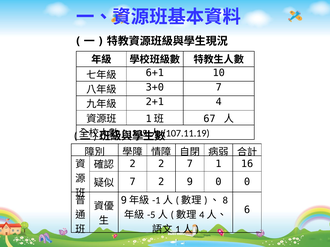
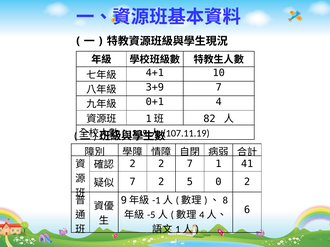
6+1: 6+1 -> 4+1
3+0: 3+0 -> 3+9
2+1: 2+1 -> 0+1
67: 67 -> 82
16: 16 -> 41
9: 9 -> 5
0 0: 0 -> 2
